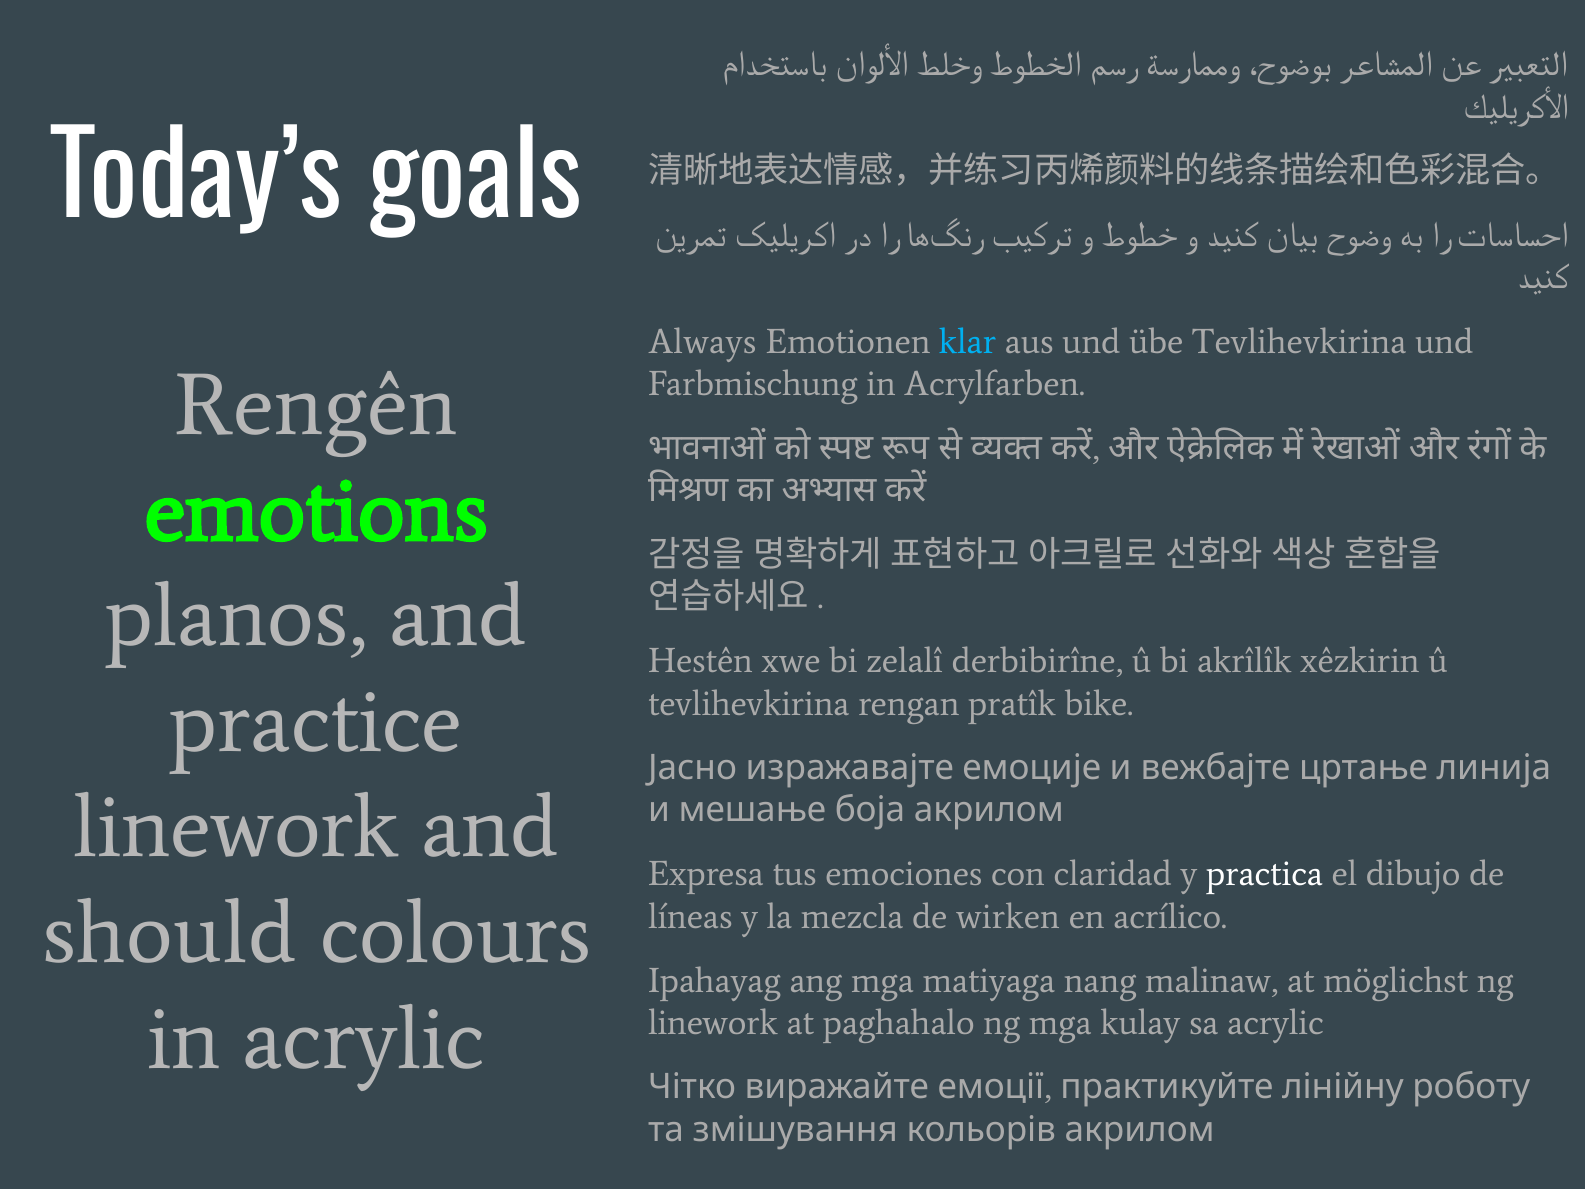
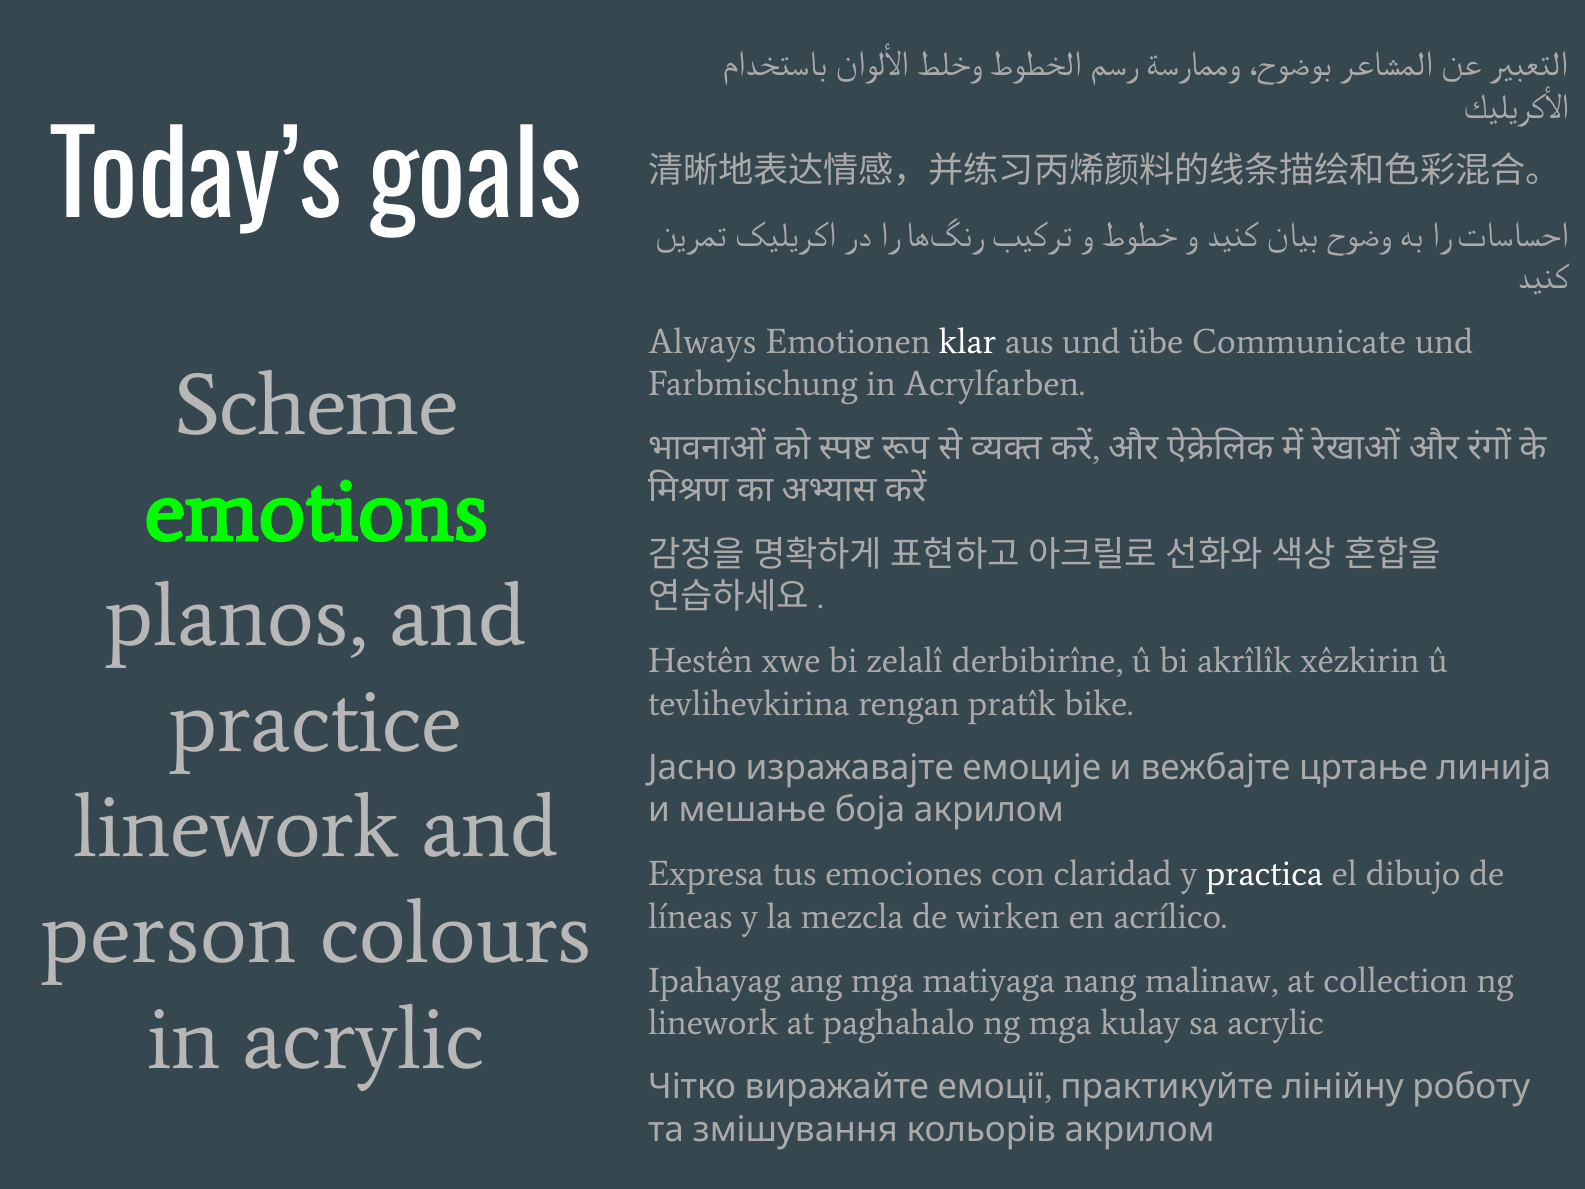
klar colour: light blue -> white
übe Tevlihevkirina: Tevlihevkirina -> Communicate
Rengên: Rengên -> Scheme
should: should -> person
möglichst: möglichst -> collection
